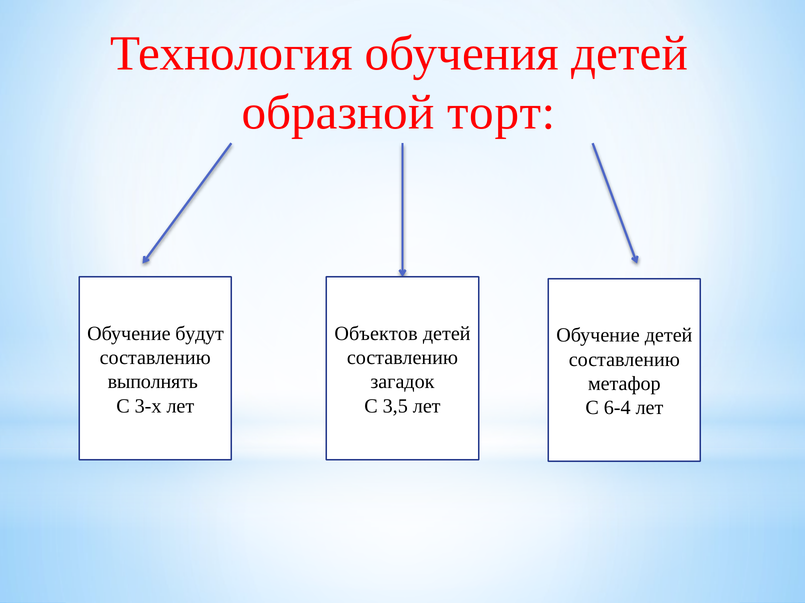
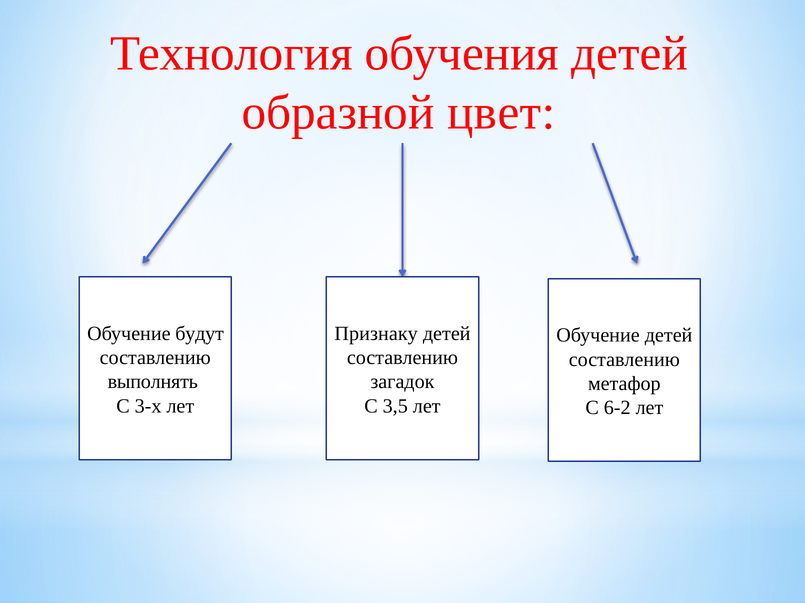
торт: торт -> цвет
Объектов: Объектов -> Признаку
6-4: 6-4 -> 6-2
